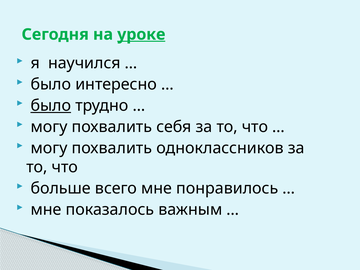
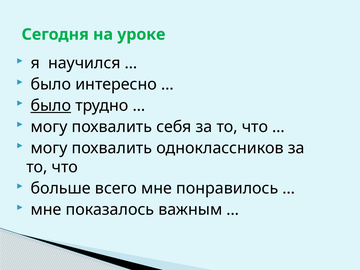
уроке underline: present -> none
